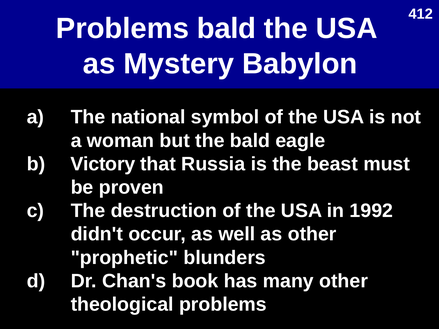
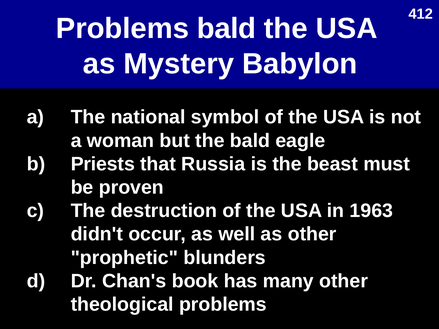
Victory: Victory -> Priests
1992: 1992 -> 1963
